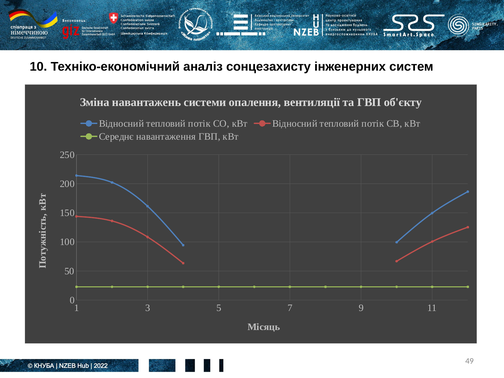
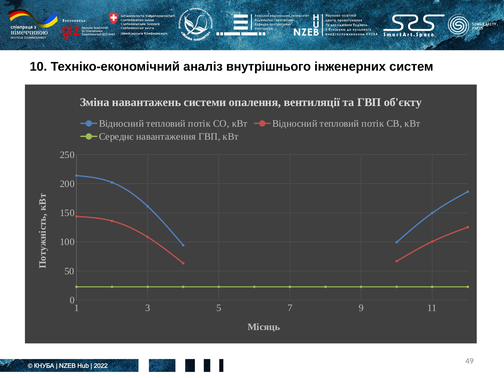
сонцезахисту: сонцезахисту -> внутрішнього
